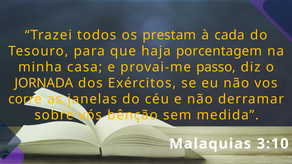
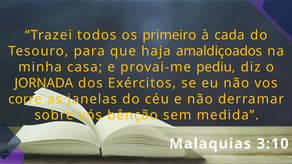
prestam: prestam -> primeiro
porcentagem: porcentagem -> amaldiçoados
passo: passo -> pediu
